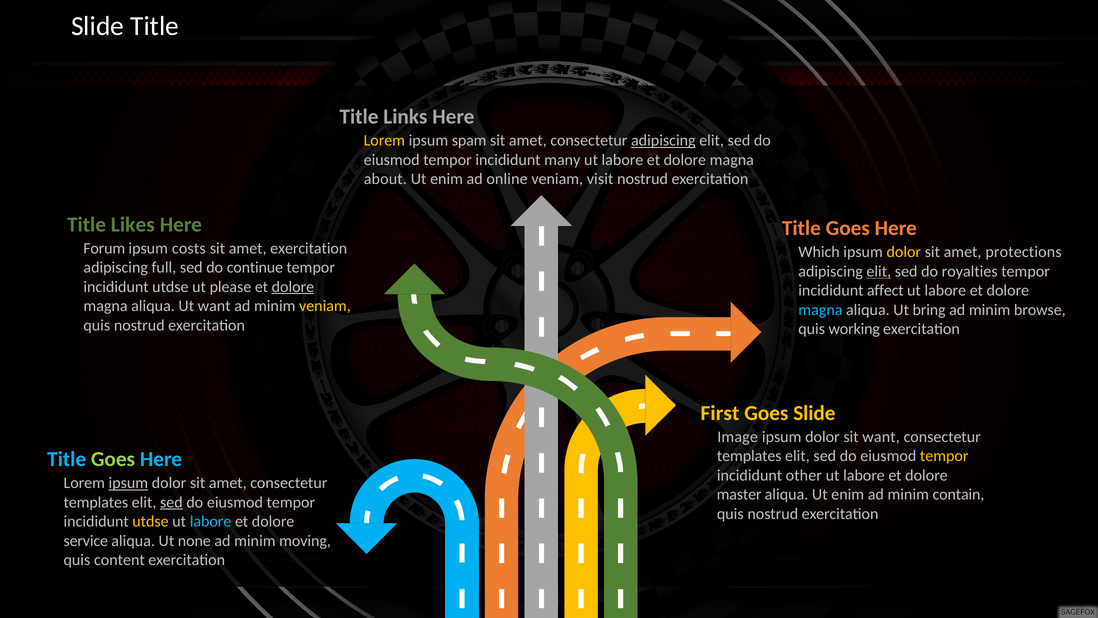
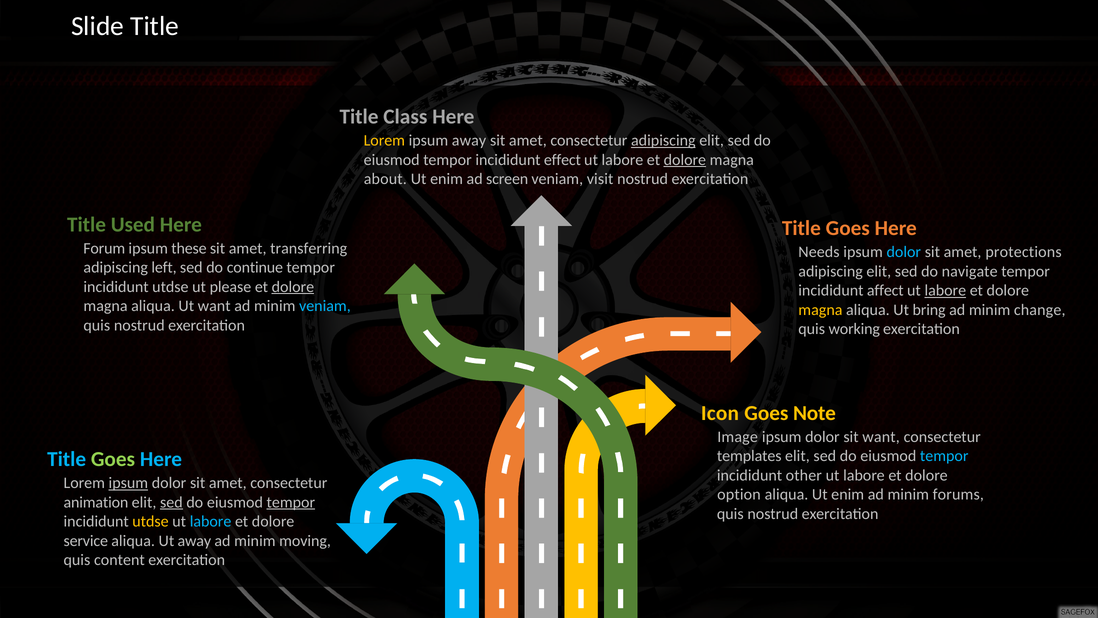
Links: Links -> Class
ipsum spam: spam -> away
many: many -> effect
dolore at (685, 160) underline: none -> present
online: online -> screen
Likes: Likes -> Used
costs: costs -> these
amet exercitation: exercitation -> transferring
Which: Which -> Needs
dolor at (904, 252) colour: yellow -> light blue
full: full -> left
elit at (879, 271) underline: present -> none
royalties: royalties -> navigate
labore at (945, 290) underline: none -> present
veniam at (325, 306) colour: yellow -> light blue
magna at (820, 310) colour: light blue -> yellow
browse: browse -> change
First: First -> Icon
Goes Slide: Slide -> Note
tempor at (944, 456) colour: yellow -> light blue
master: master -> option
contain: contain -> forums
templates at (96, 502): templates -> animation
tempor at (291, 502) underline: none -> present
Ut none: none -> away
